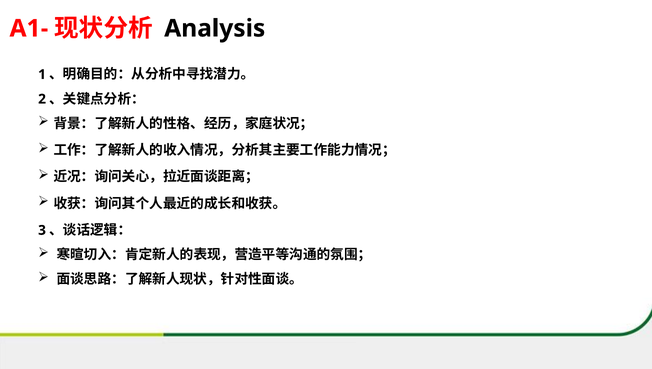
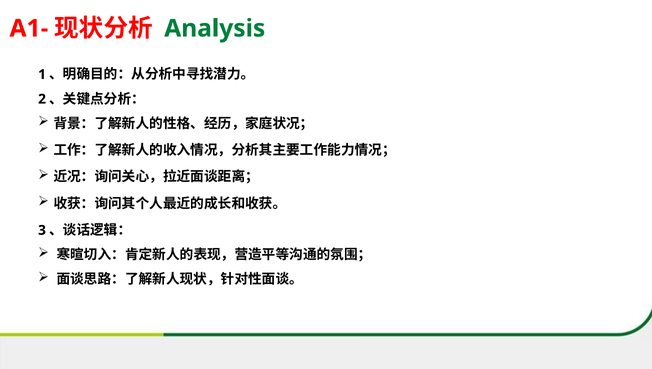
Analysis colour: black -> green
